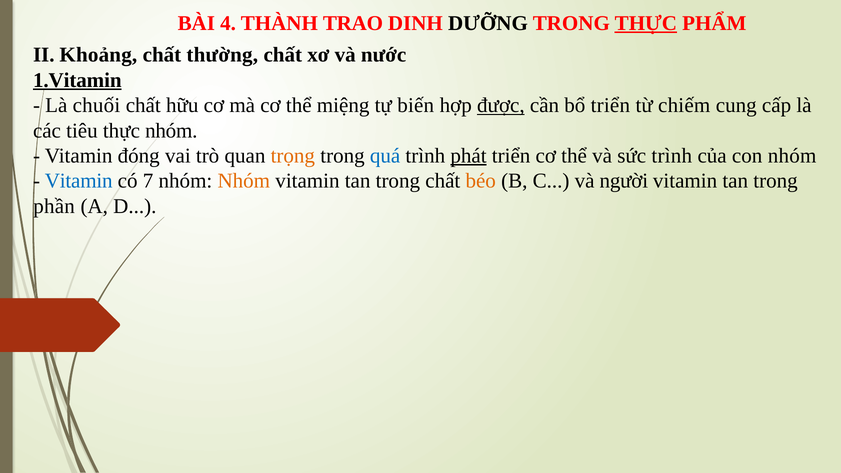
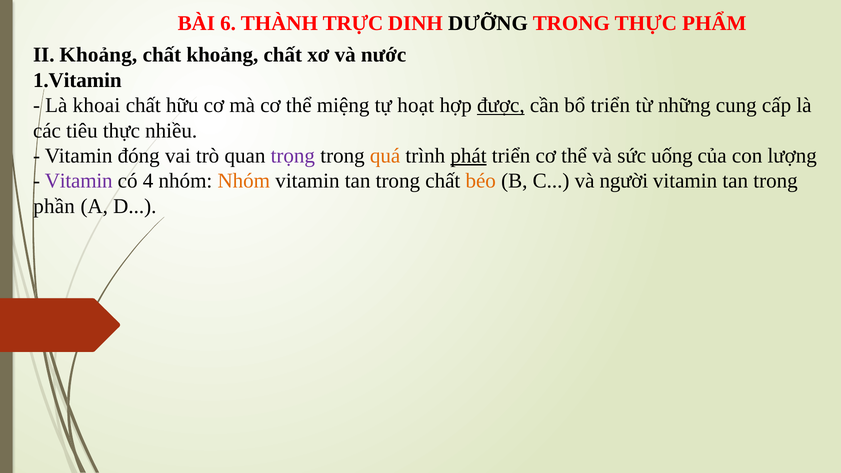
4: 4 -> 6
TRAO: TRAO -> TRỰC
THỰC at (646, 23) underline: present -> none
chất thường: thường -> khoảng
1.Vitamin underline: present -> none
chuối: chuối -> khoai
biến: biến -> hoạt
chiếm: chiếm -> những
thực nhóm: nhóm -> nhiều
trọng colour: orange -> purple
quá colour: blue -> orange
sức trình: trình -> uống
con nhóm: nhóm -> lượng
Vitamin at (79, 181) colour: blue -> purple
7: 7 -> 4
